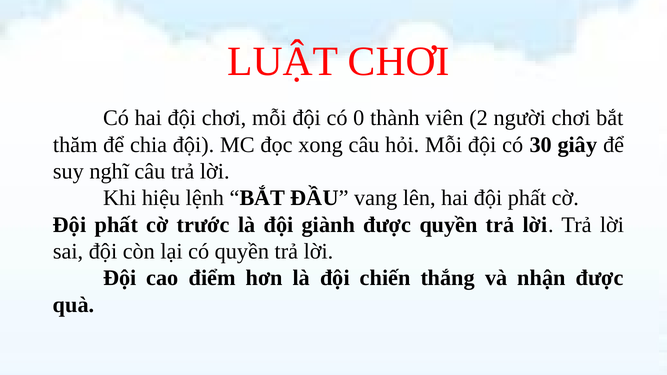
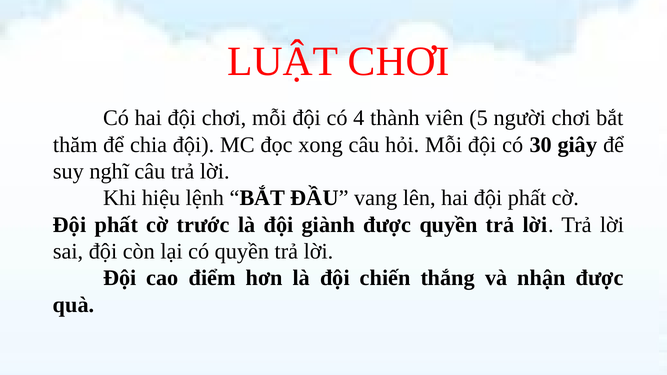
0: 0 -> 4
2: 2 -> 5
